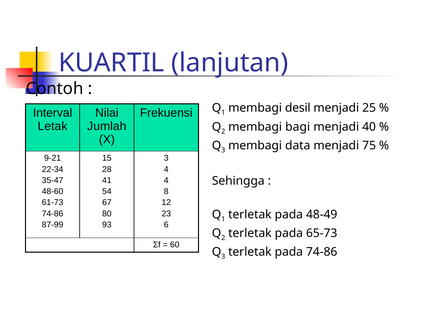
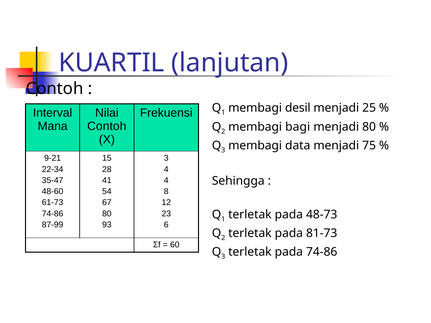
Letak: Letak -> Mana
Jumlah at (107, 126): Jumlah -> Contoh
menjadi 40: 40 -> 80
48-49: 48-49 -> 48-73
65-73: 65-73 -> 81-73
